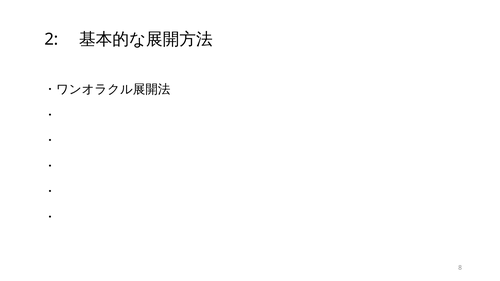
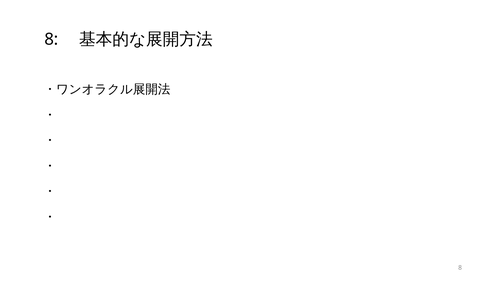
2 at (51, 39): 2 -> 8
